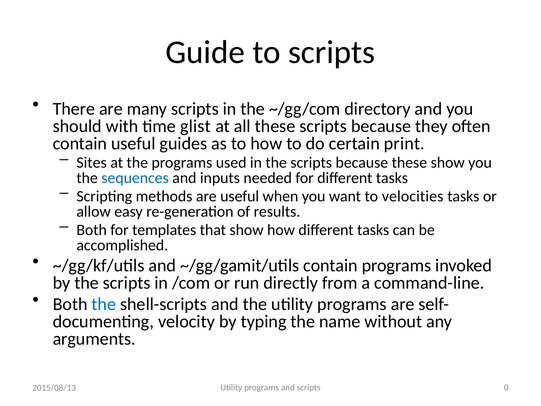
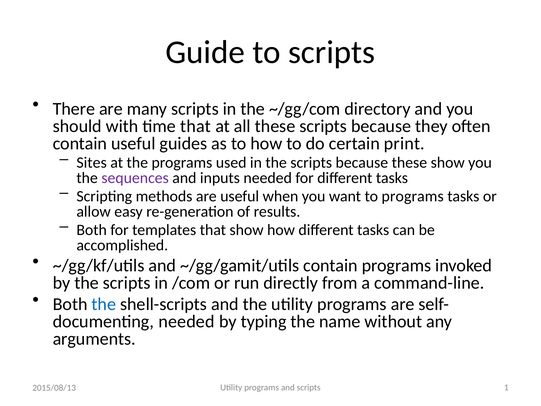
time glist: glist -> that
sequences colour: blue -> purple
to velocities: velocities -> programs
velocity at (187, 321): velocity -> needed
0: 0 -> 1
